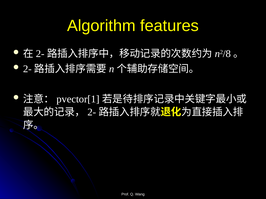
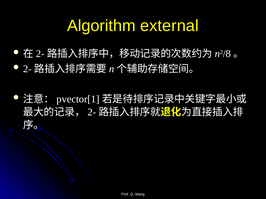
features: features -> external
